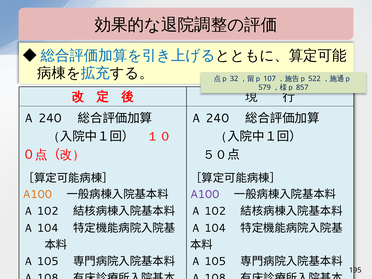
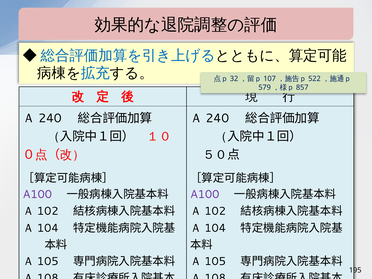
A100 at (37, 194) colour: orange -> purple
